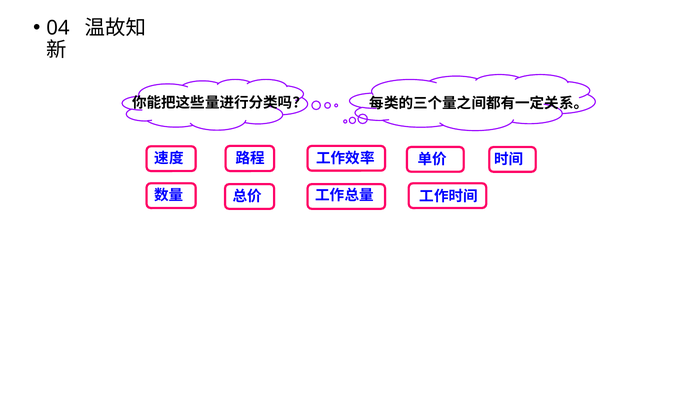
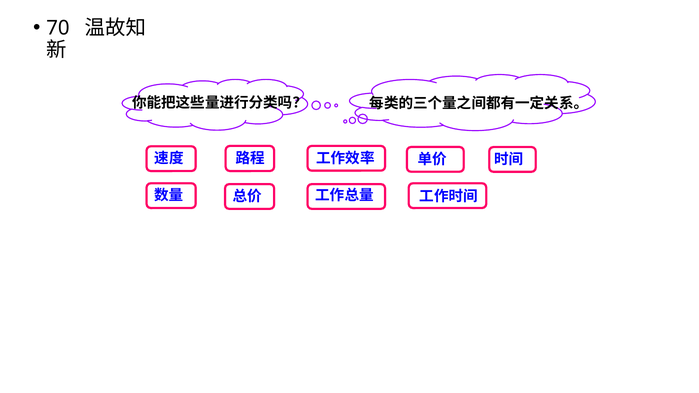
04: 04 -> 70
